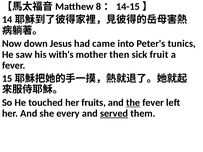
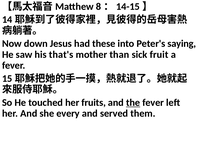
came: came -> these
tunics: tunics -> saying
with's: with's -> that's
then: then -> than
served underline: present -> none
